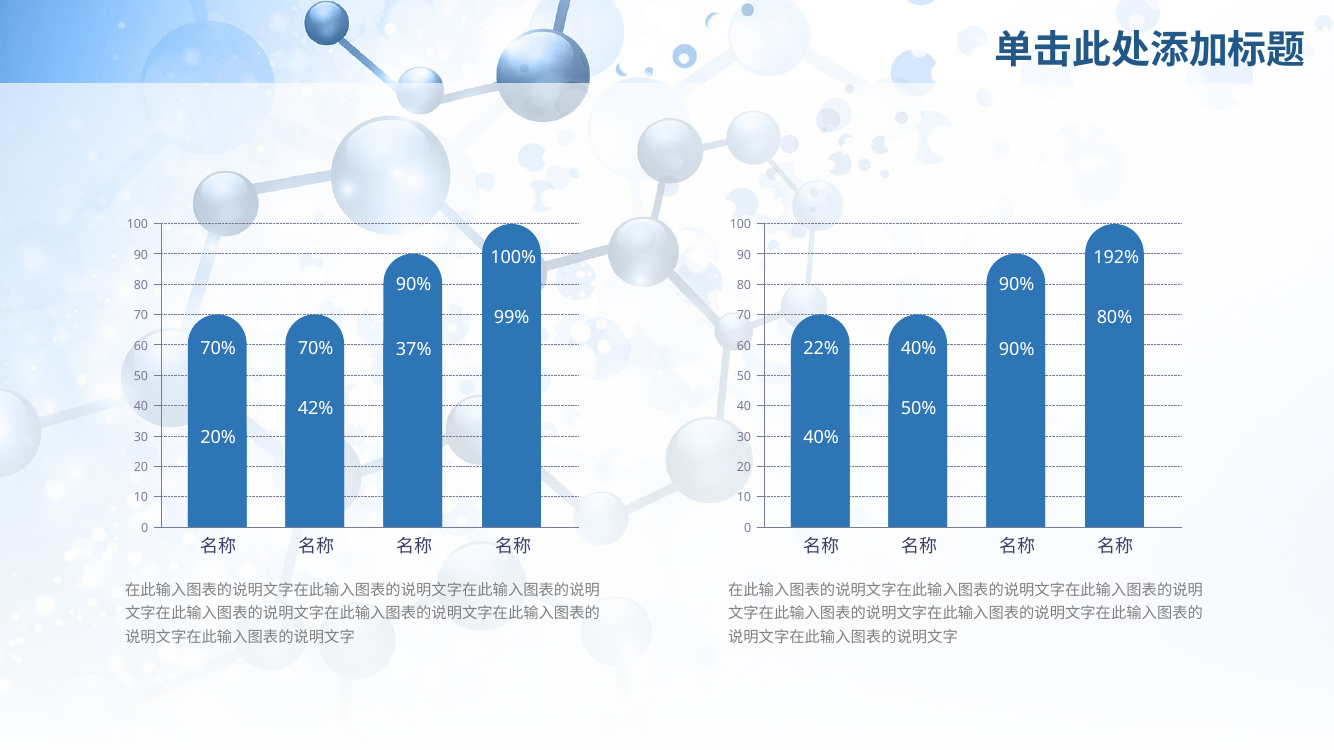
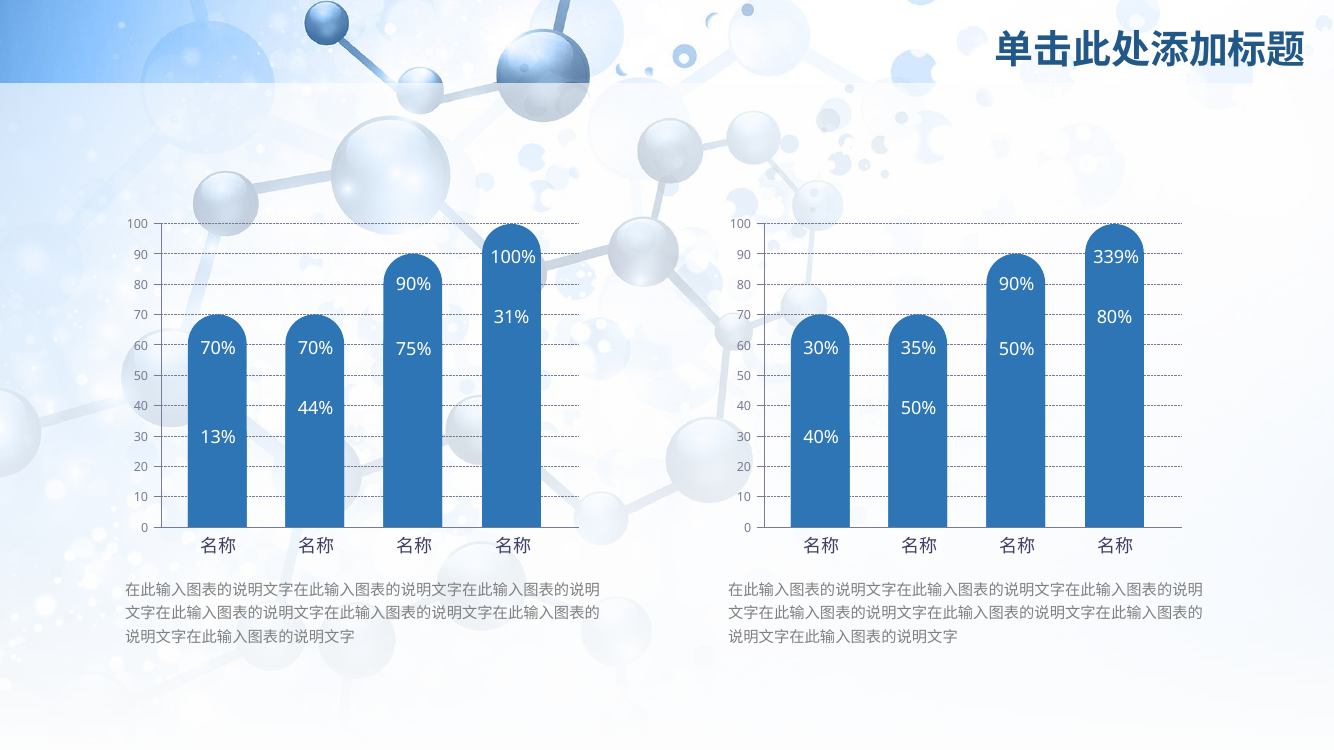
192%: 192% -> 339%
99%: 99% -> 31%
22%: 22% -> 30%
40% at (919, 348): 40% -> 35%
37%: 37% -> 75%
90% at (1017, 350): 90% -> 50%
42%: 42% -> 44%
20%: 20% -> 13%
